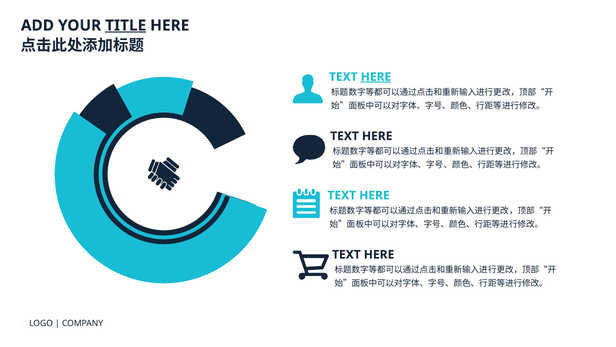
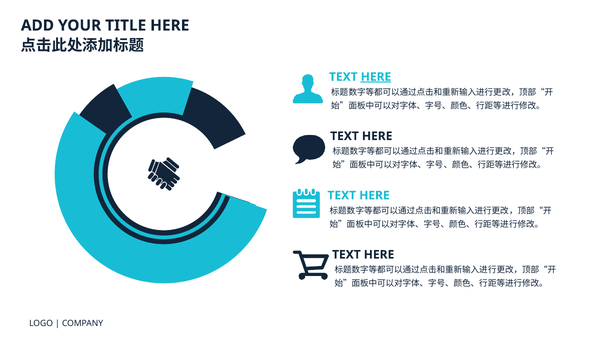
TITLE underline: present -> none
